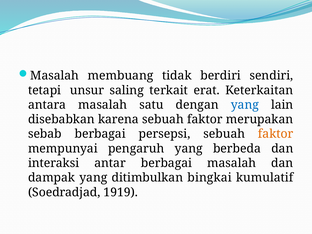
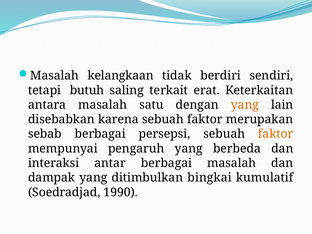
membuang: membuang -> kelangkaan
unsur: unsur -> butuh
yang at (245, 105) colour: blue -> orange
1919: 1919 -> 1990
